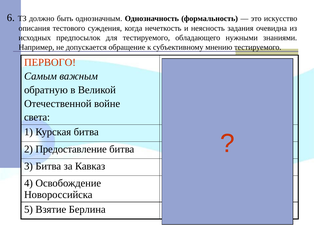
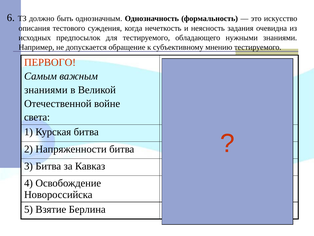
обратную at (46, 90): обратную -> знаниями
Предоставление: Предоставление -> Напряженности
